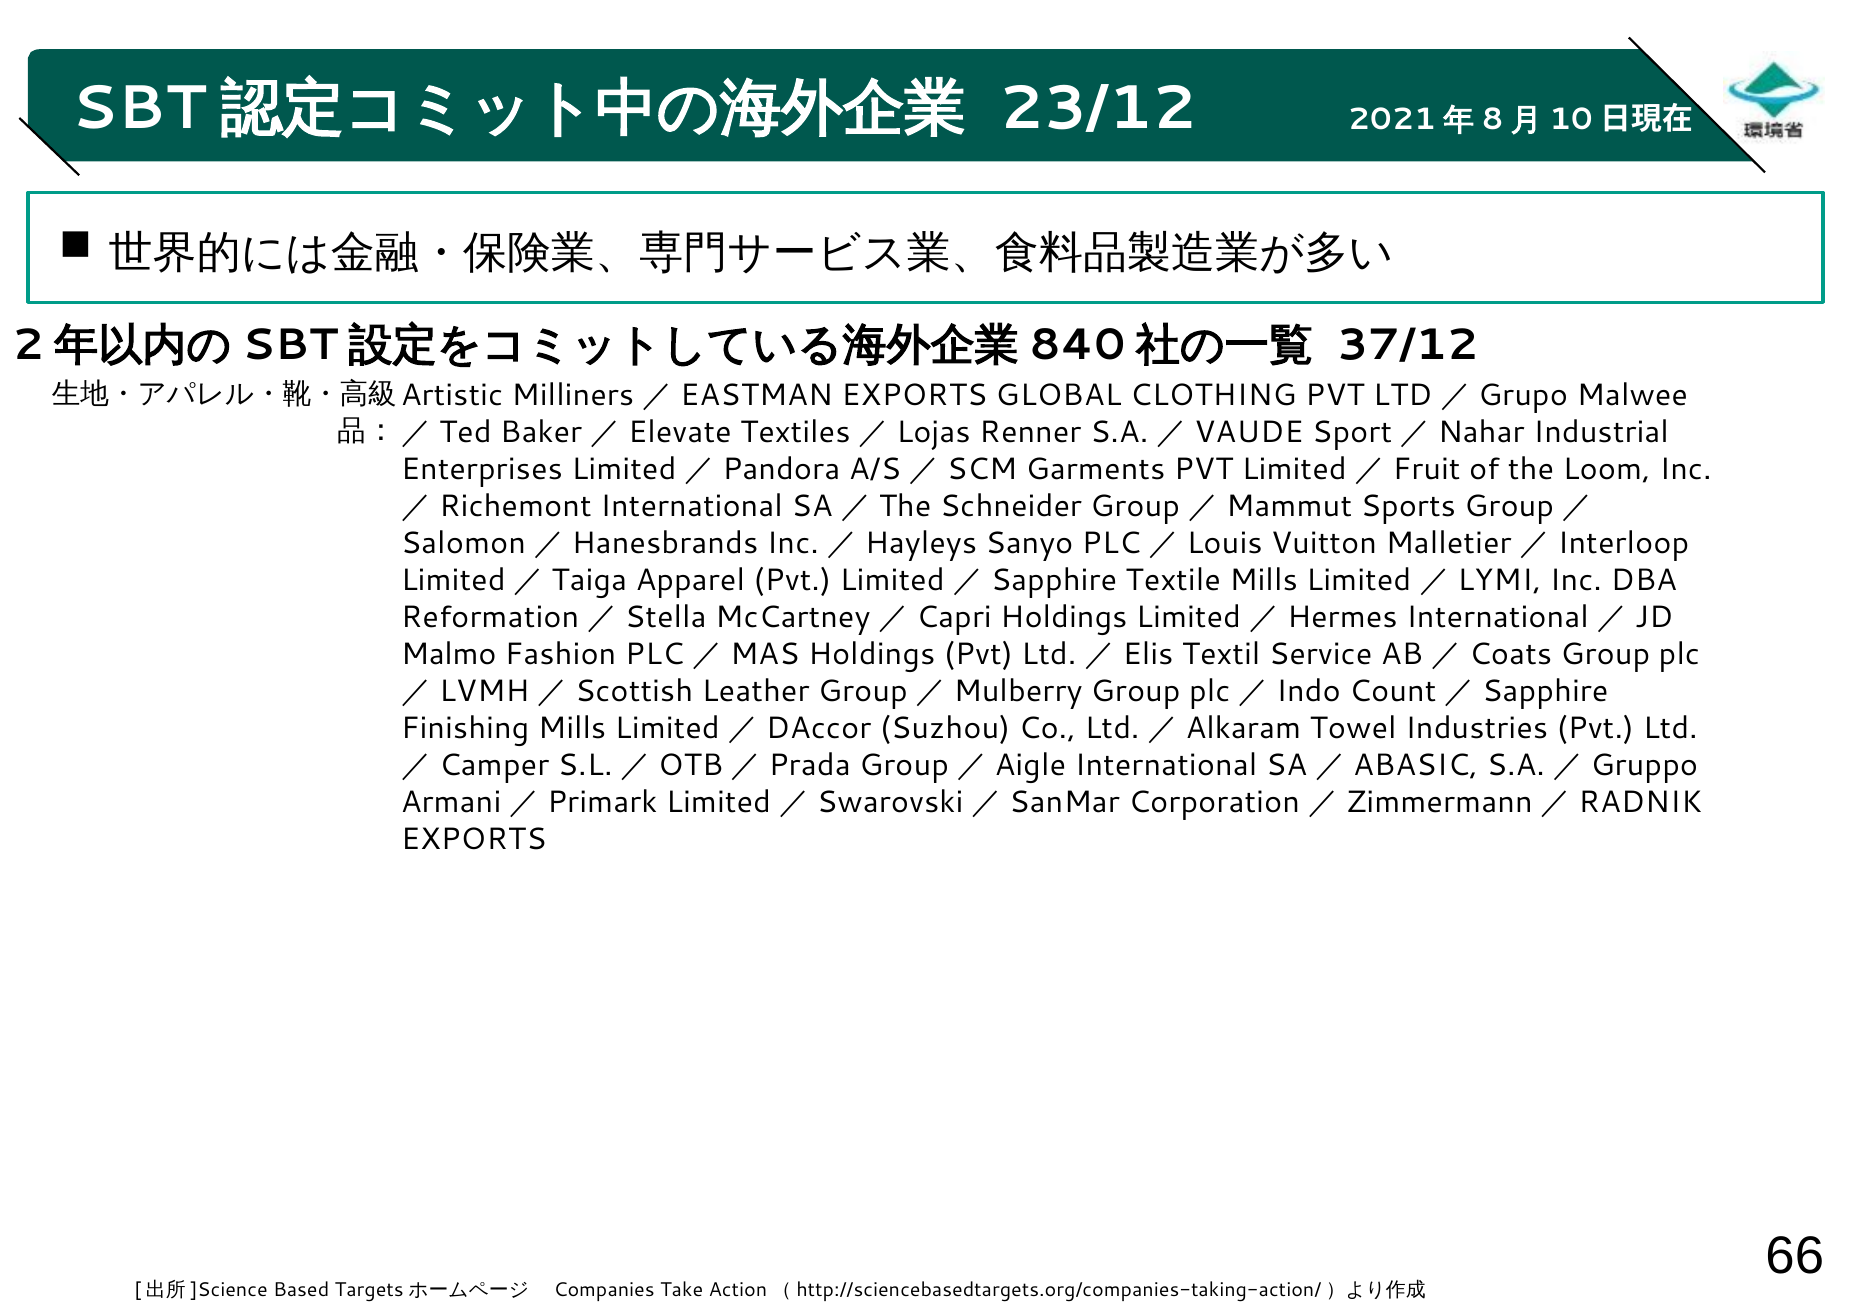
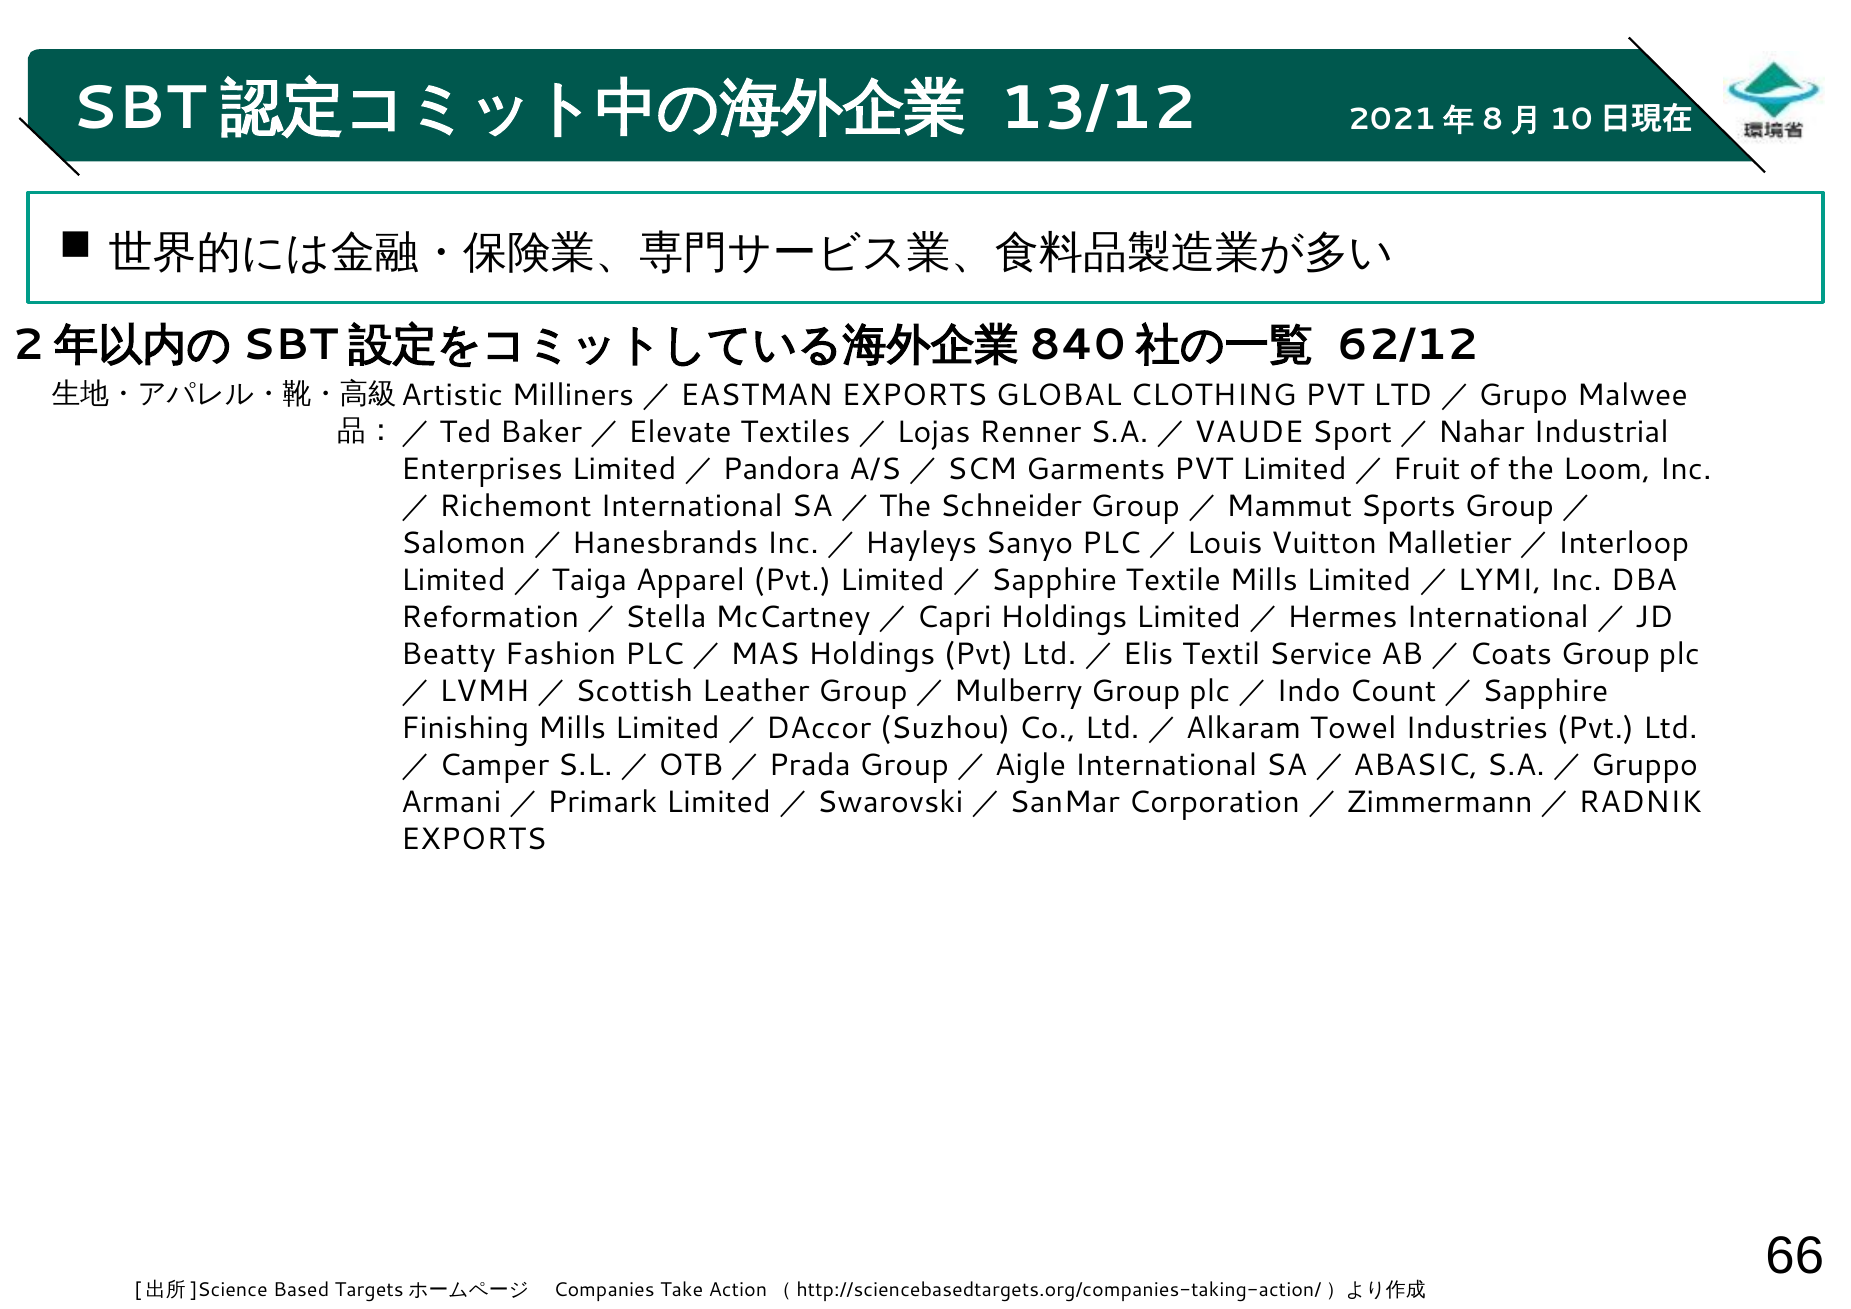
23/12: 23/12 -> 13/12
37/12: 37/12 -> 62/12
Malmo: Malmo -> Beatty
